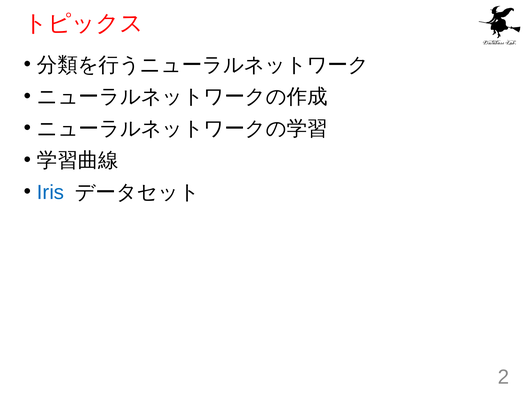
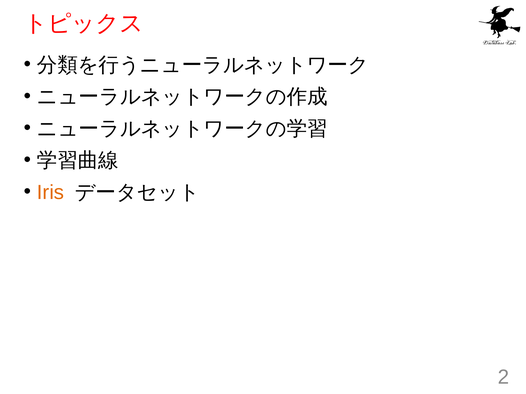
Iris colour: blue -> orange
